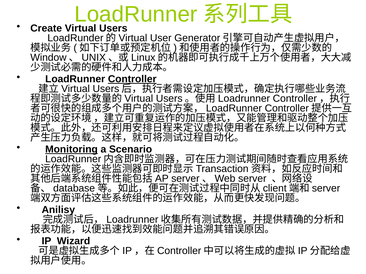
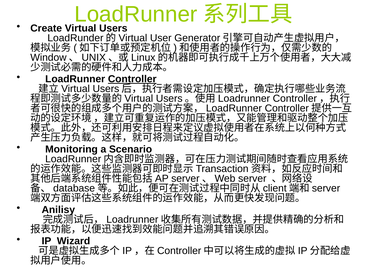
Monitoring underline: present -> none
